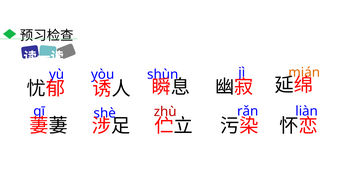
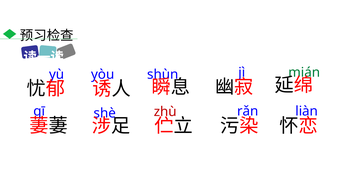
mián colour: orange -> green
